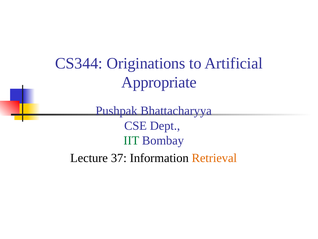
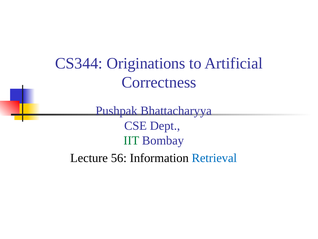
Appropriate: Appropriate -> Correctness
37: 37 -> 56
Retrieval colour: orange -> blue
